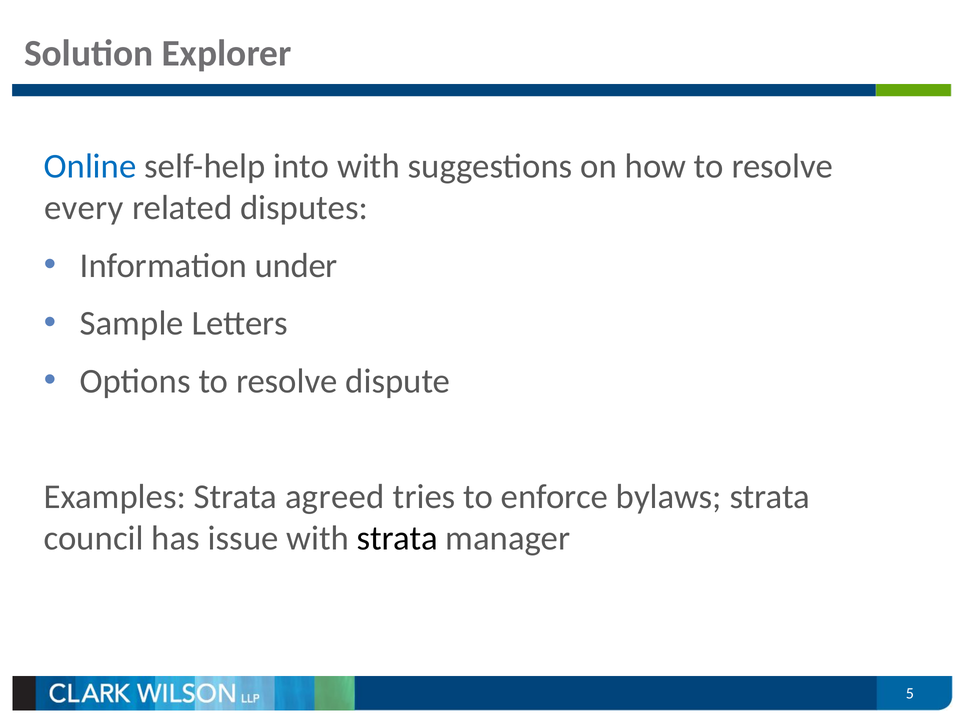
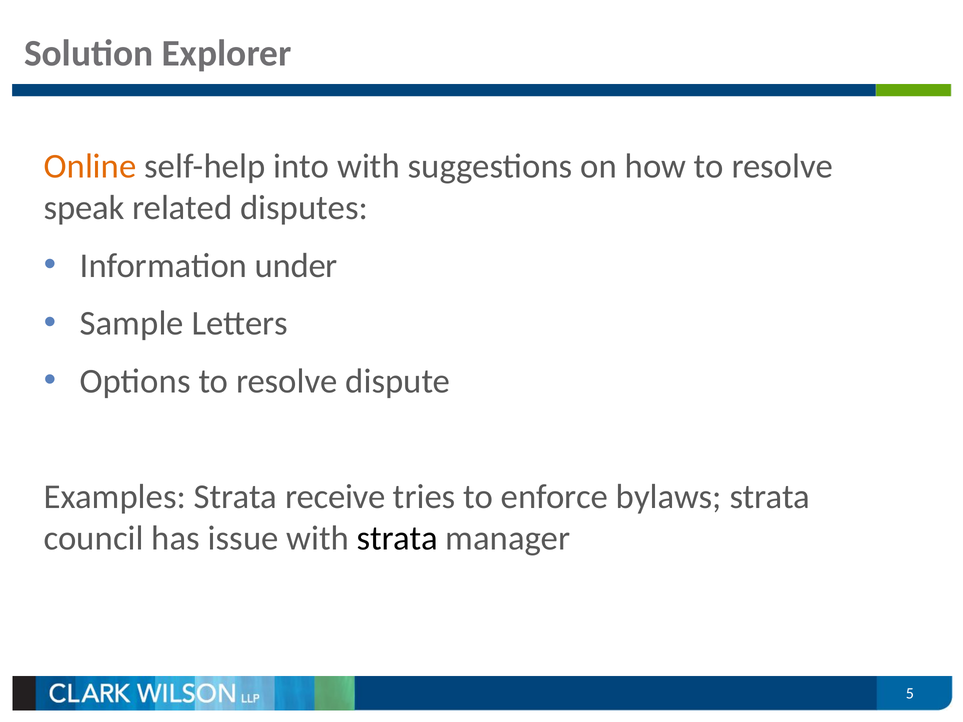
Online colour: blue -> orange
every: every -> speak
agreed: agreed -> receive
